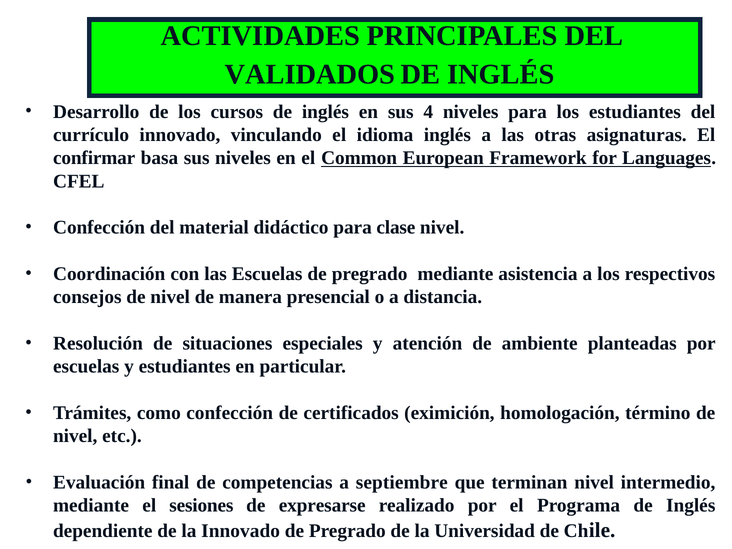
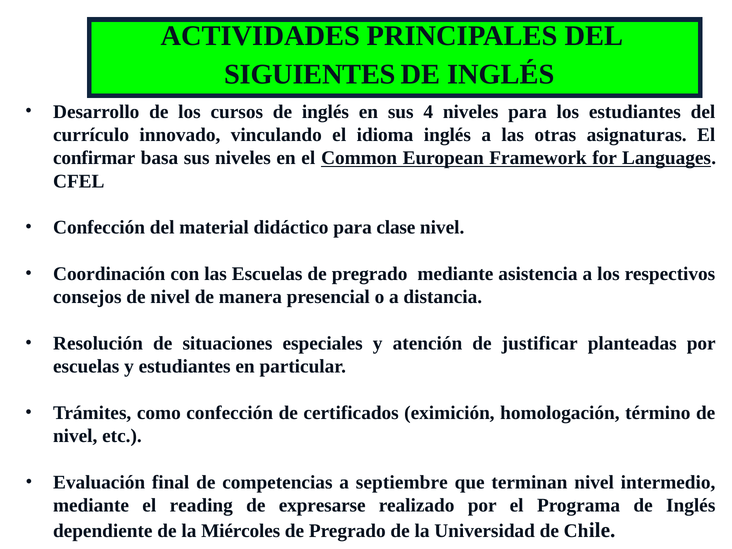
VALIDADOS: VALIDADOS -> SIGUIENTES
ambiente: ambiente -> justificar
sesiones: sesiones -> reading
la Innovado: Innovado -> Miércoles
